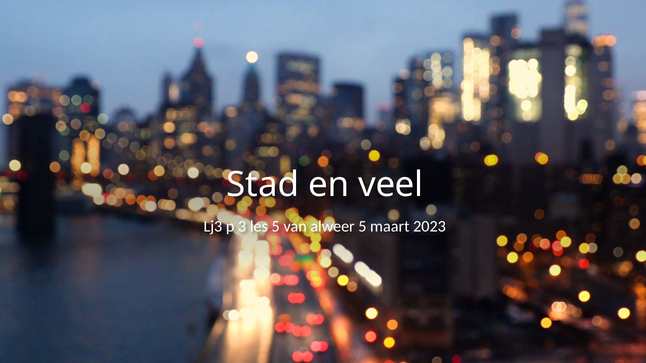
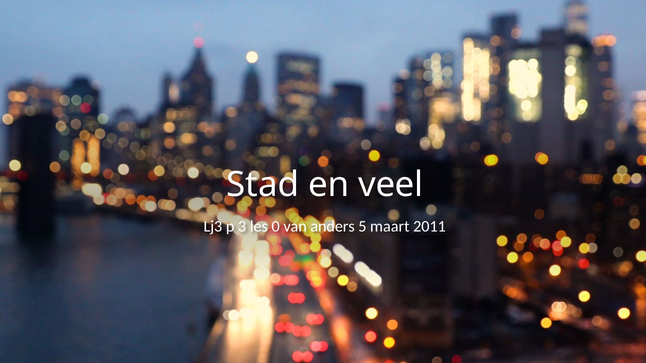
les 5: 5 -> 0
alweer: alweer -> anders
2023: 2023 -> 2011
